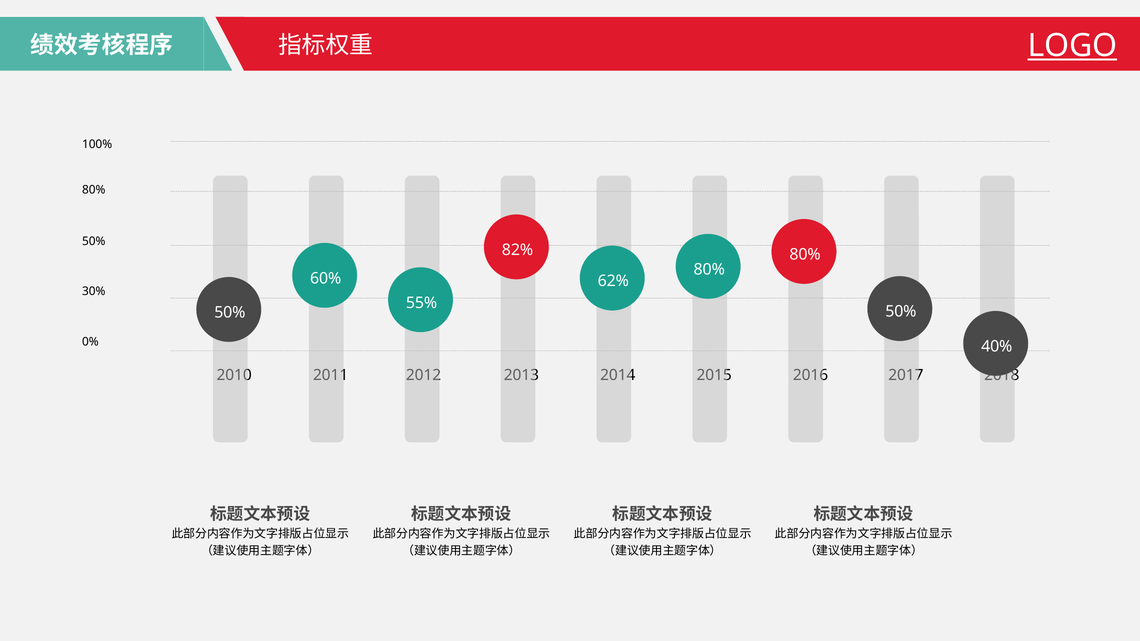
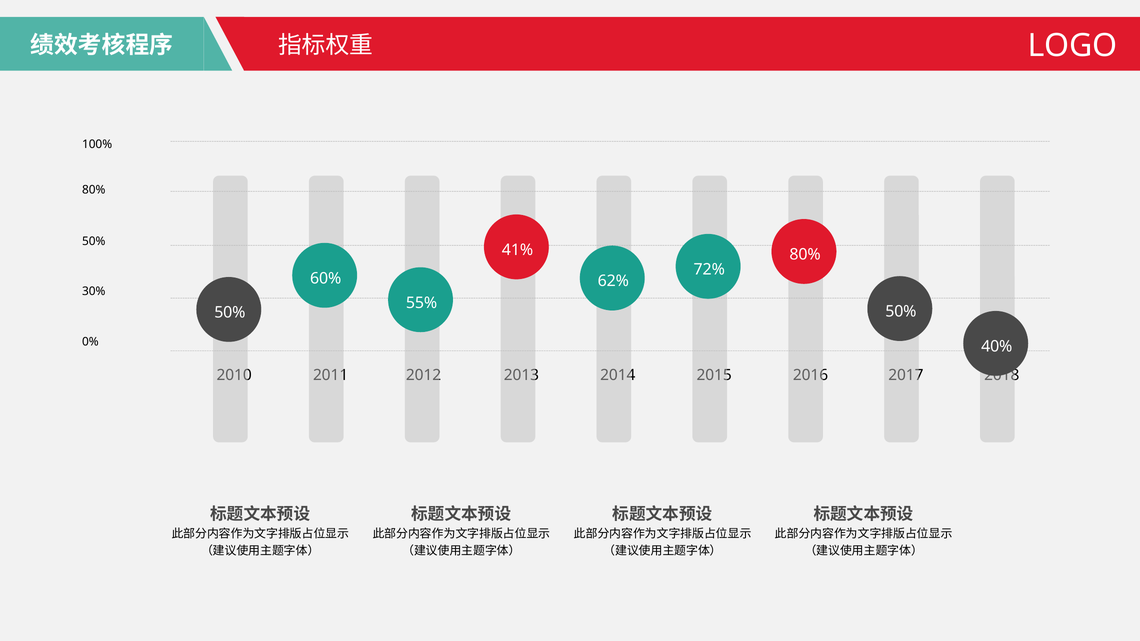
LOGO underline: present -> none
82%: 82% -> 41%
80% at (709, 270): 80% -> 72%
